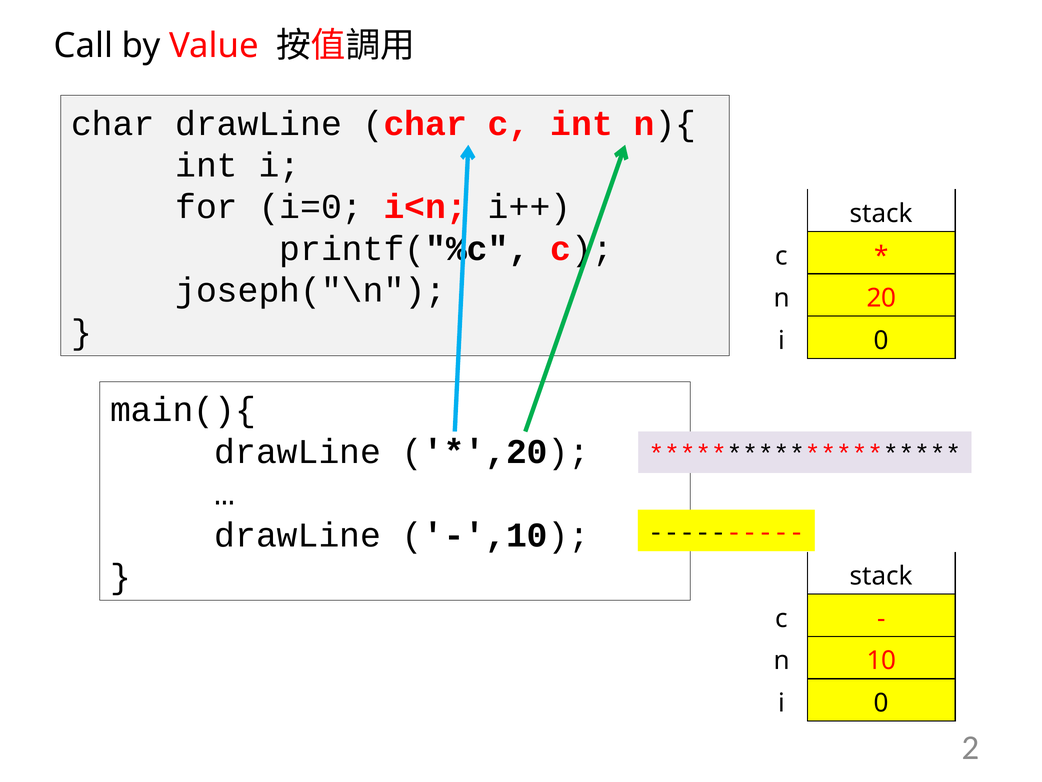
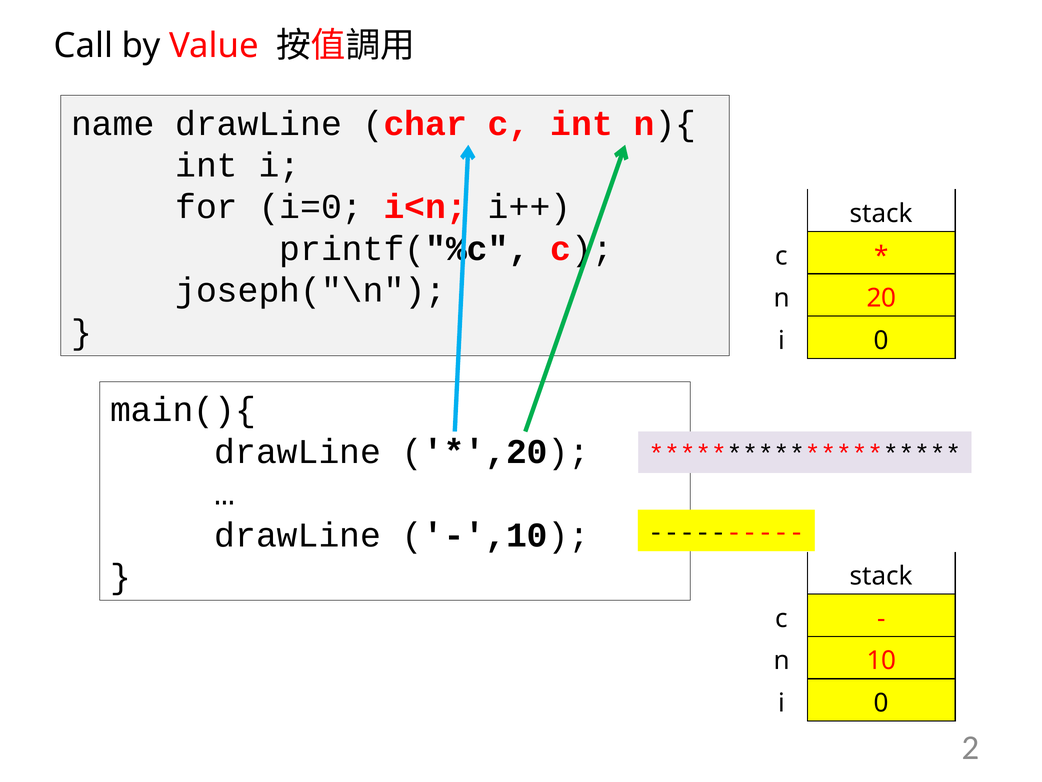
char at (113, 124): char -> name
